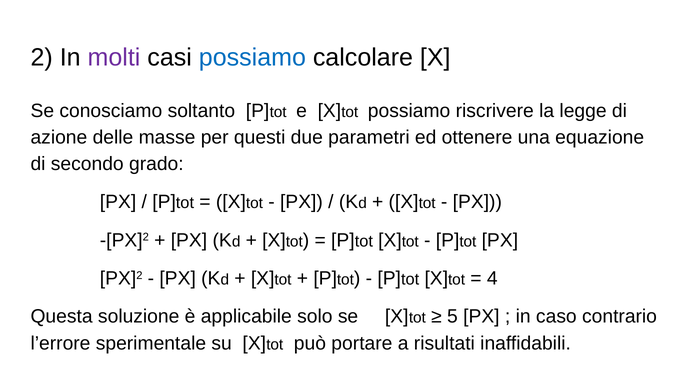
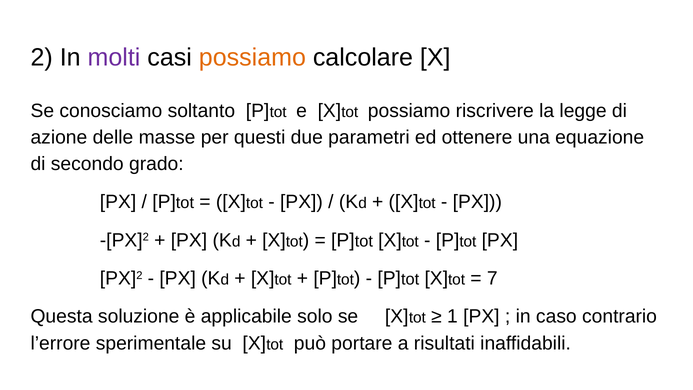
possiamo at (252, 57) colour: blue -> orange
4: 4 -> 7
5: 5 -> 1
